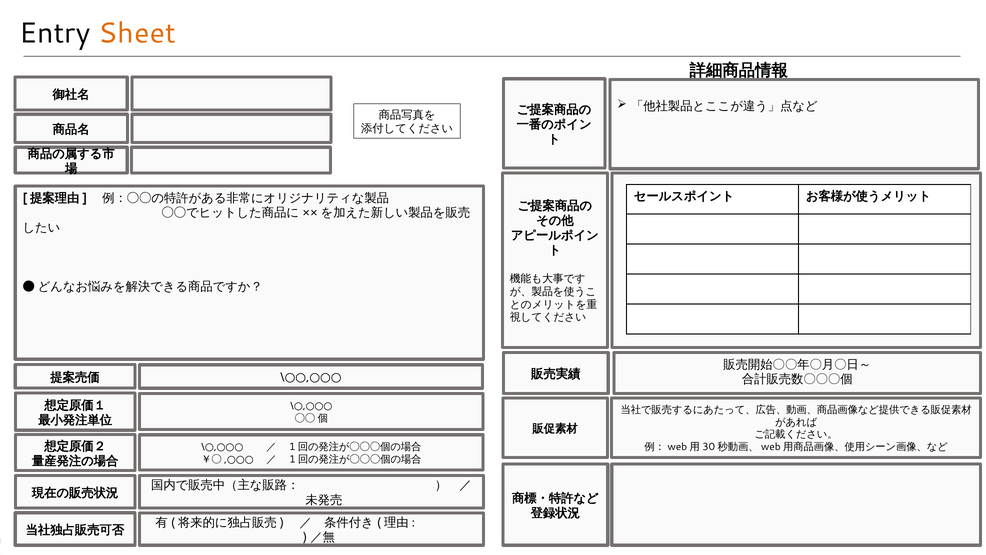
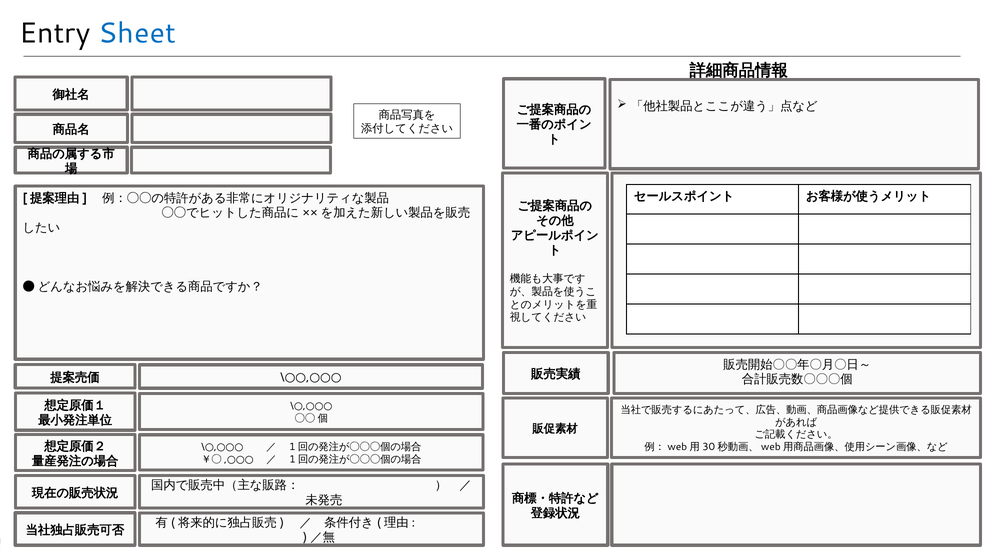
Sheet colour: orange -> blue
